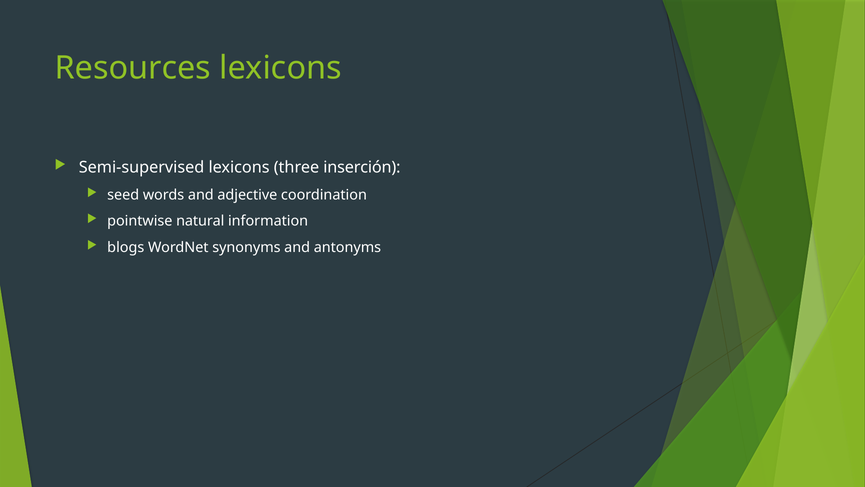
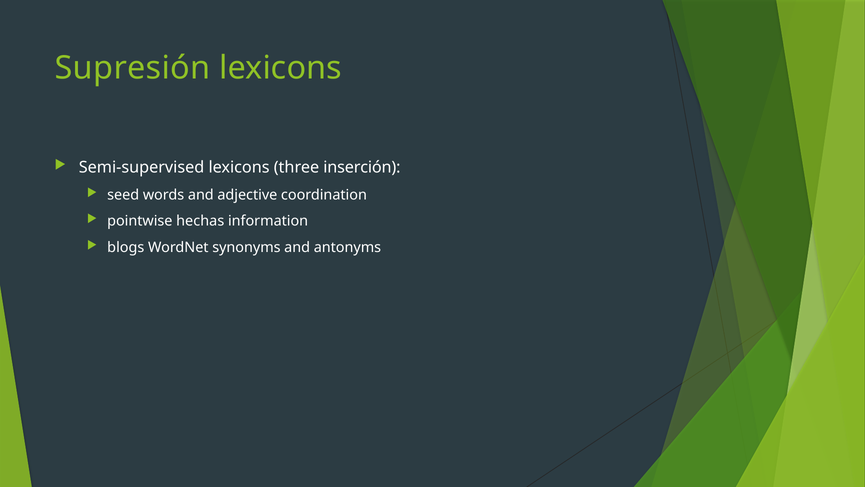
Resources: Resources -> Supresión
natural: natural -> hechas
